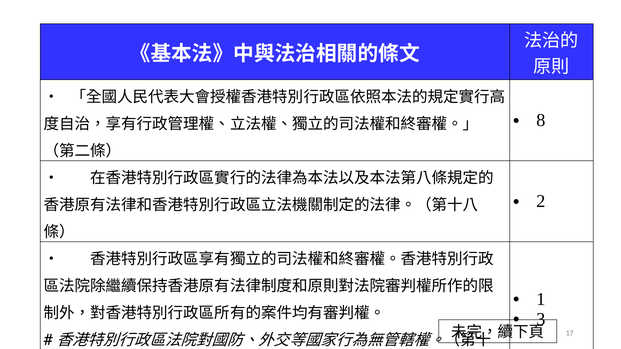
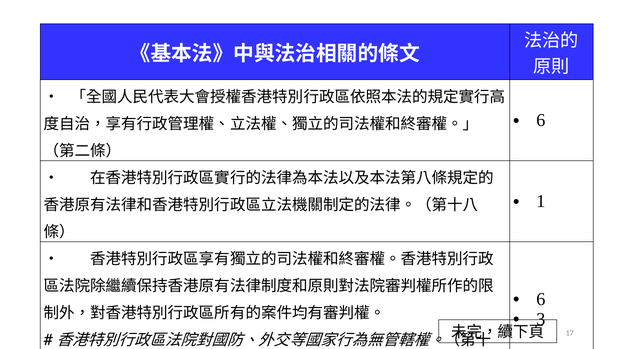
8 at (541, 121): 8 -> 6
2: 2 -> 1
1 at (541, 300): 1 -> 6
